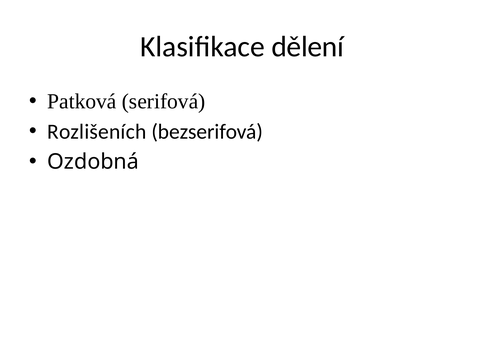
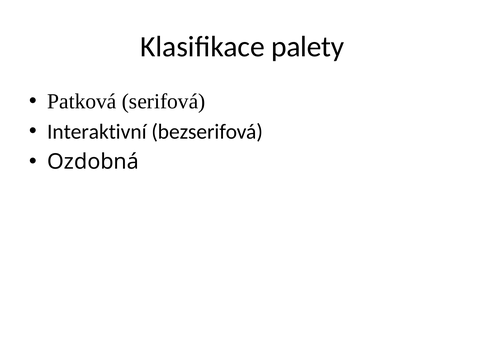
dělení: dělení -> palety
Rozlišeních: Rozlišeních -> Interaktivní
